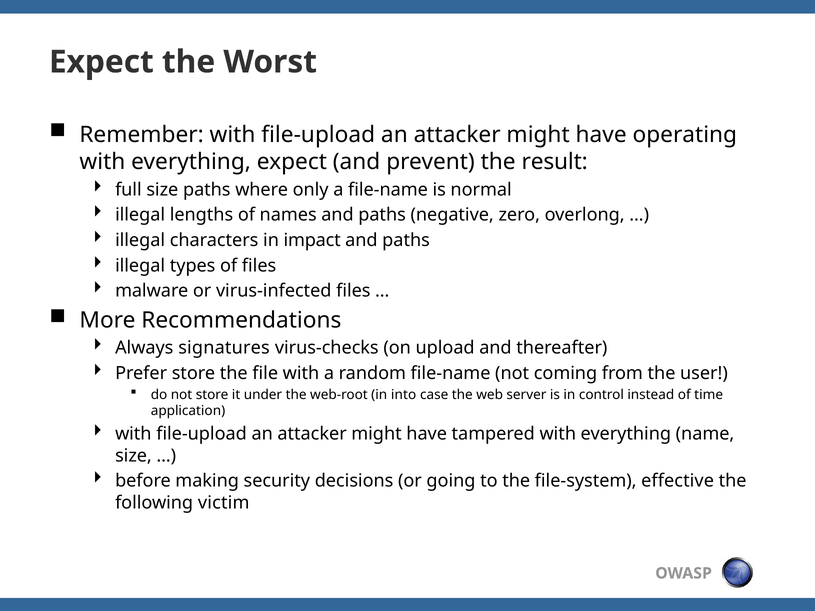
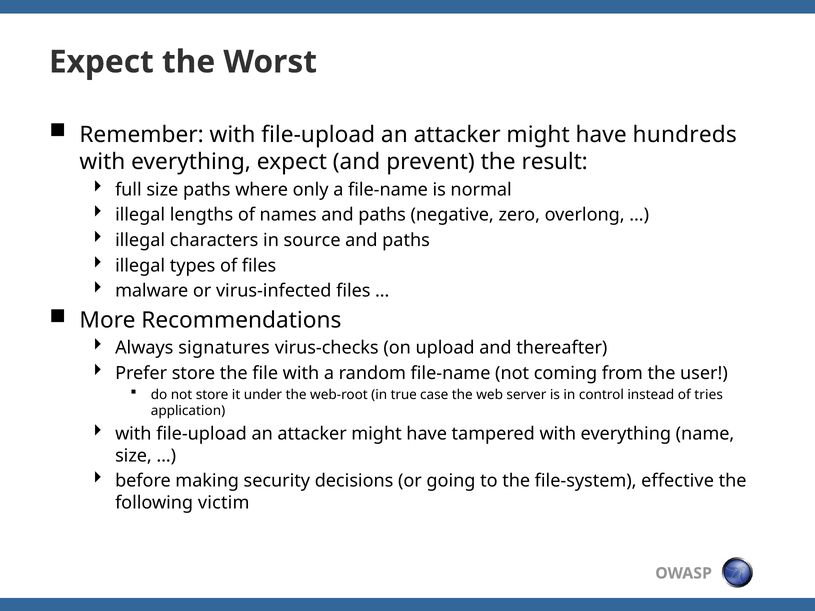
operating: operating -> hundreds
impact: impact -> source
into: into -> true
time: time -> tries
